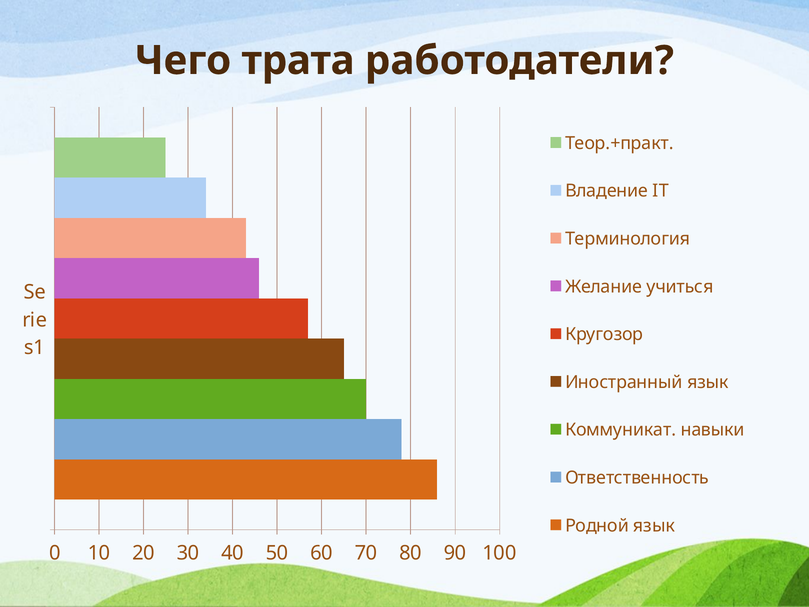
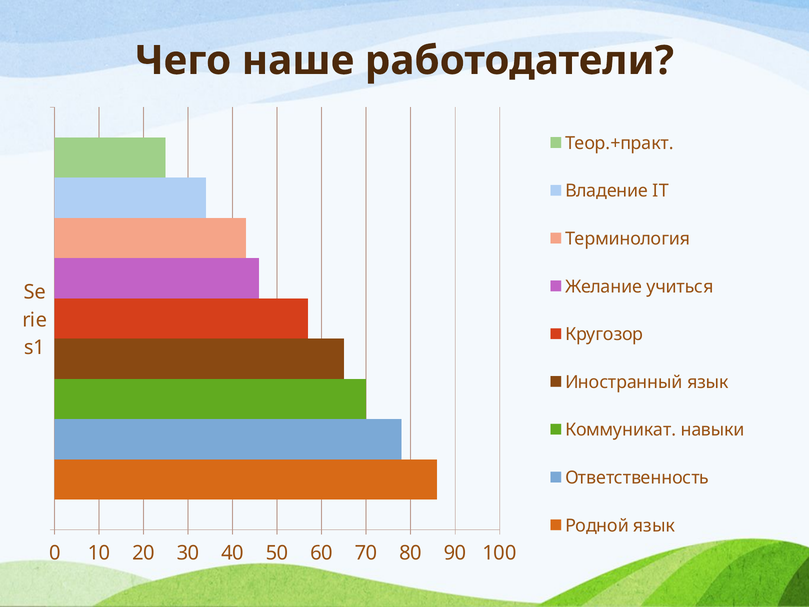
трата: трата -> наше
